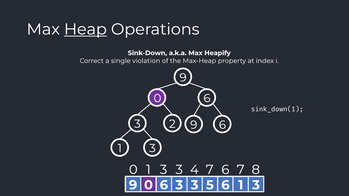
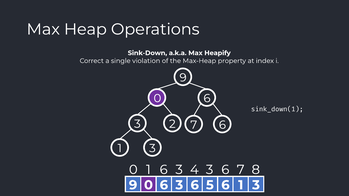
Heap underline: present -> none
2 9: 9 -> 7
0 1 3: 3 -> 6
4 7: 7 -> 3
6 3 3: 3 -> 6
